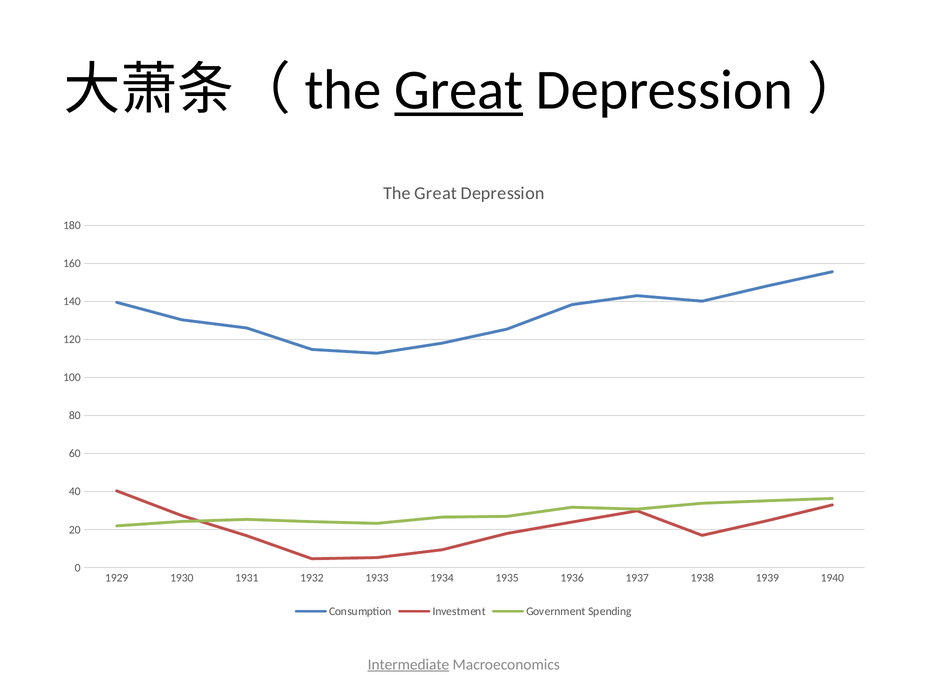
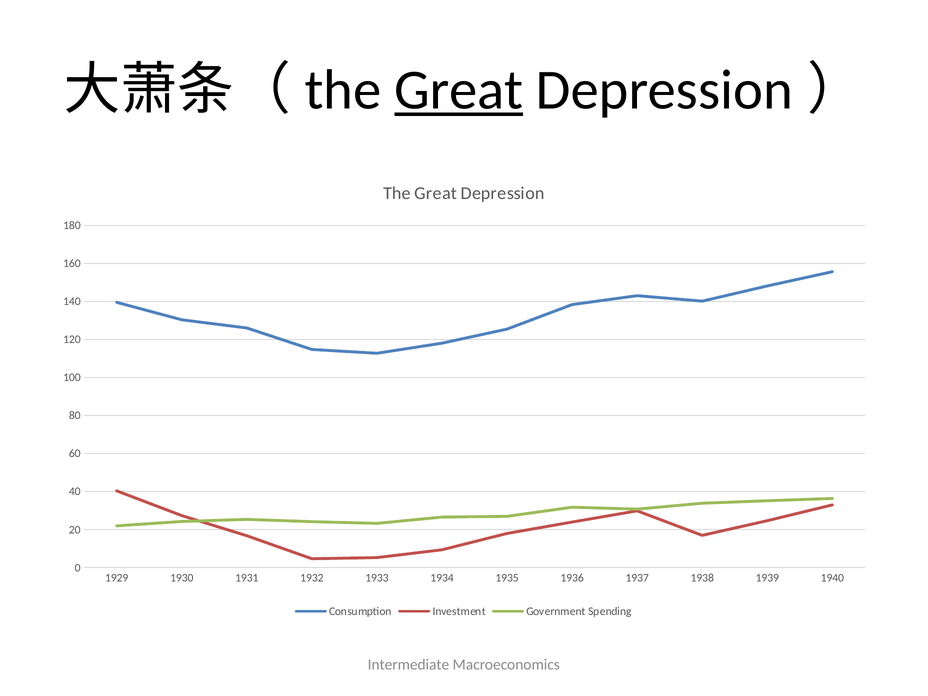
Intermediate underline: present -> none
